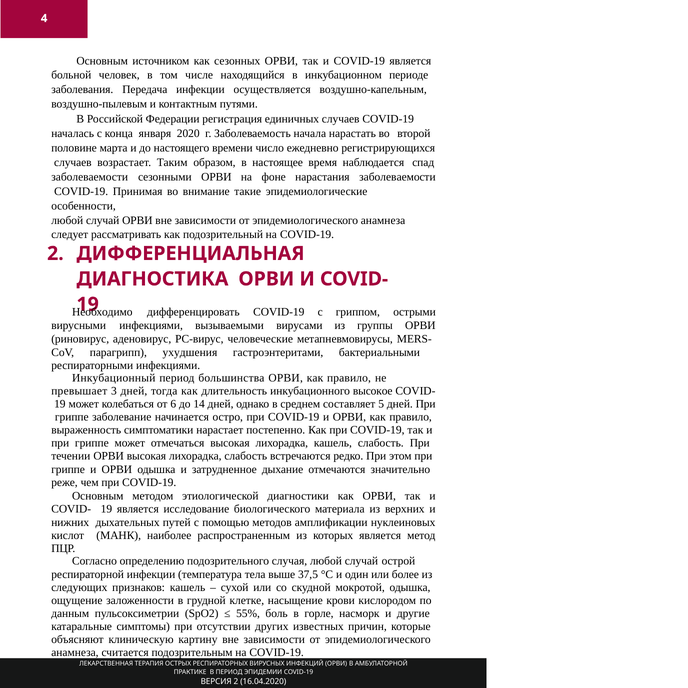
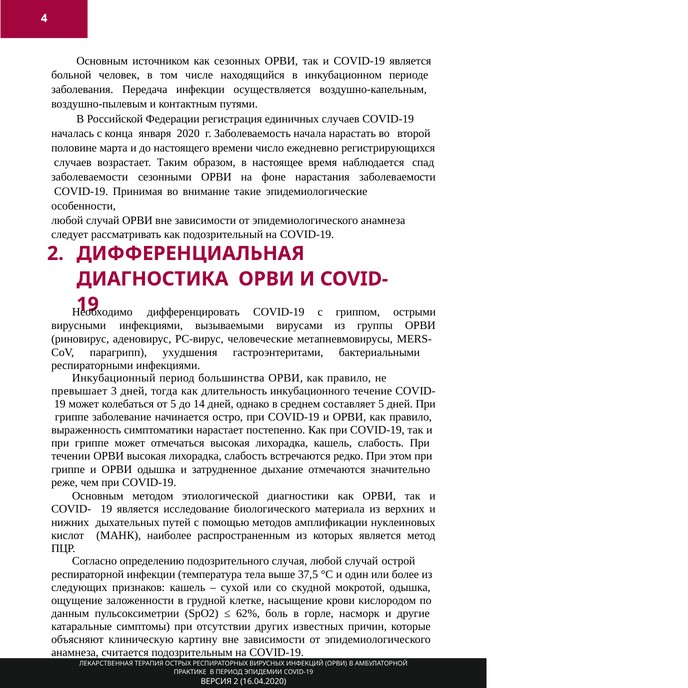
высокое: высокое -> течение
от 6: 6 -> 5
55%: 55% -> 62%
